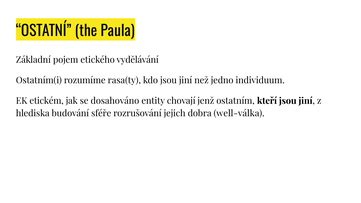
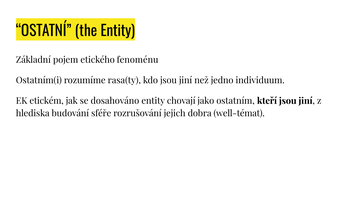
the Paula: Paula -> Entity
vydělávání: vydělávání -> fenoménu
jenž: jenž -> jako
well-válka: well-válka -> well-témat
